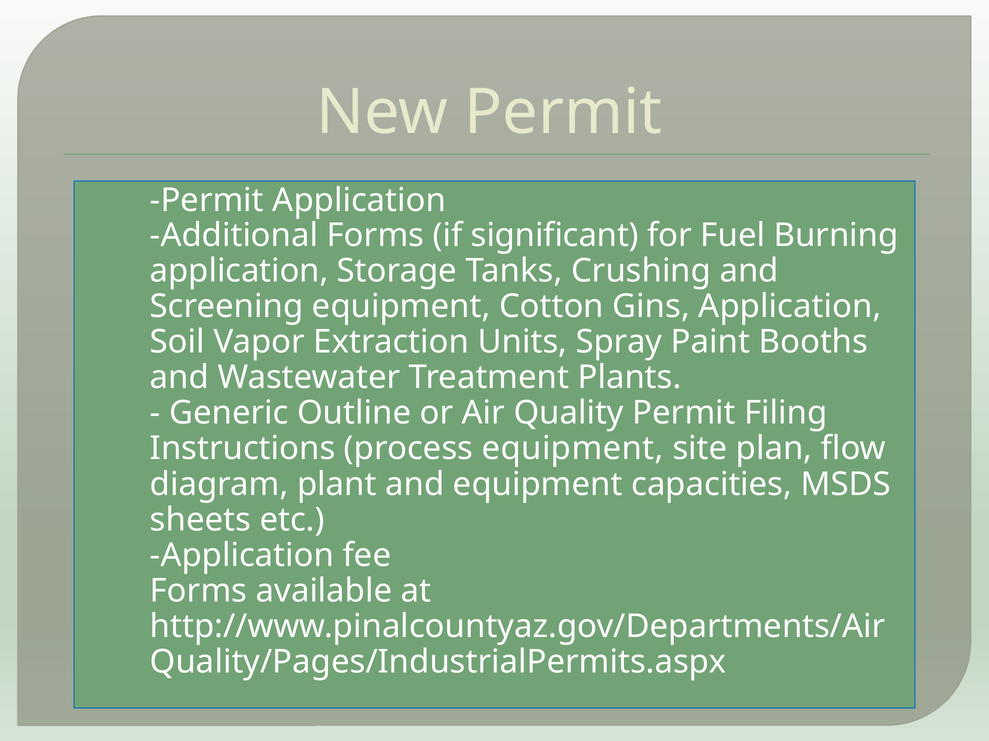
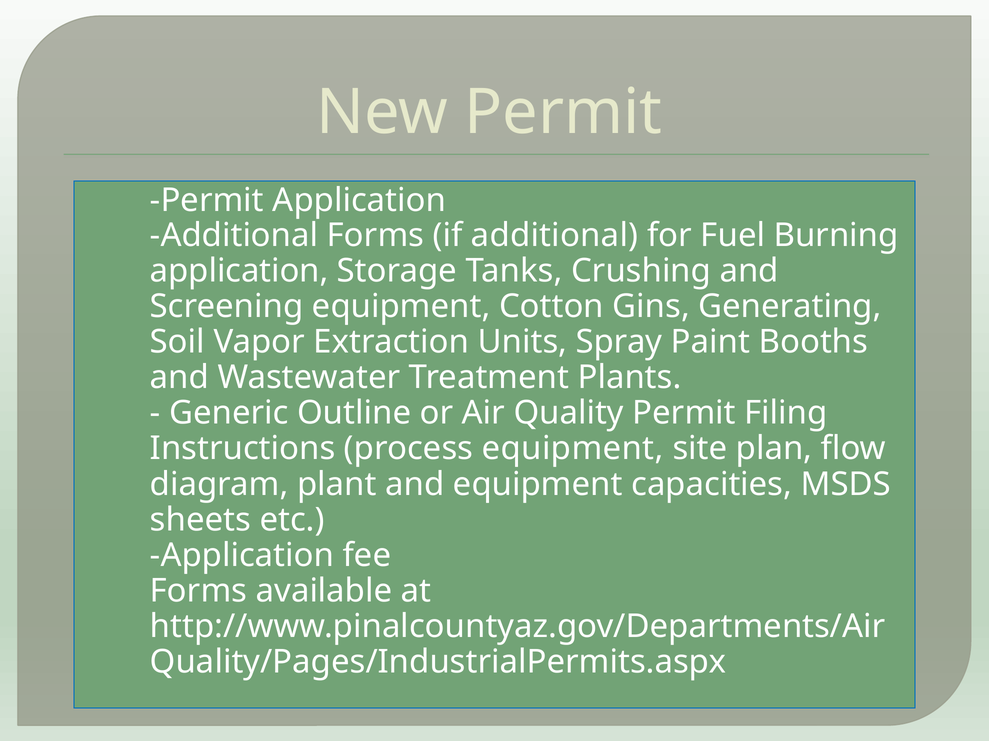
if significant: significant -> additional
Gins Application: Application -> Generating
